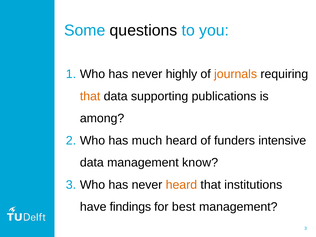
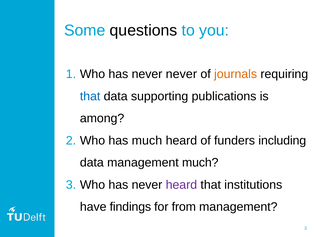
never highly: highly -> never
that at (90, 96) colour: orange -> blue
intensive: intensive -> including
management know: know -> much
heard at (181, 185) colour: orange -> purple
best: best -> from
